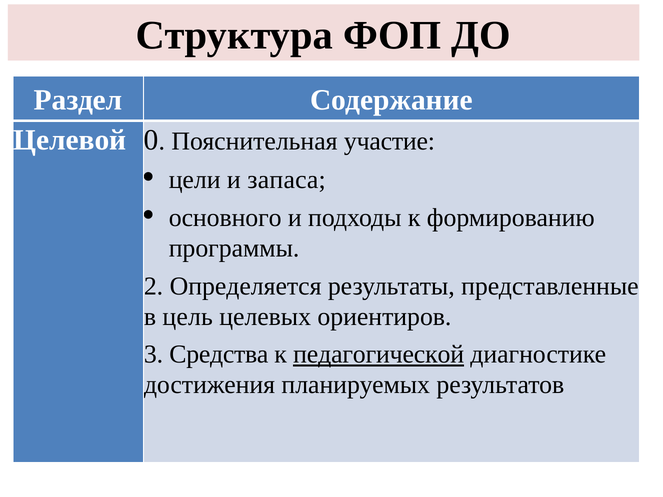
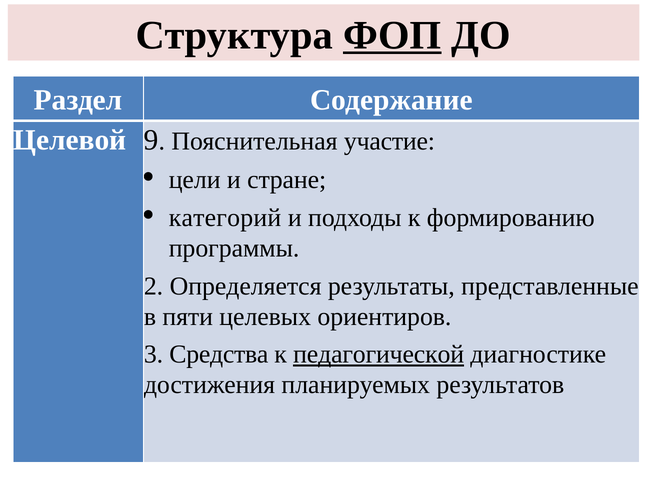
ФОП underline: none -> present
0: 0 -> 9
запаса: запаса -> стране
основного: основного -> категорий
цель: цель -> пяти
